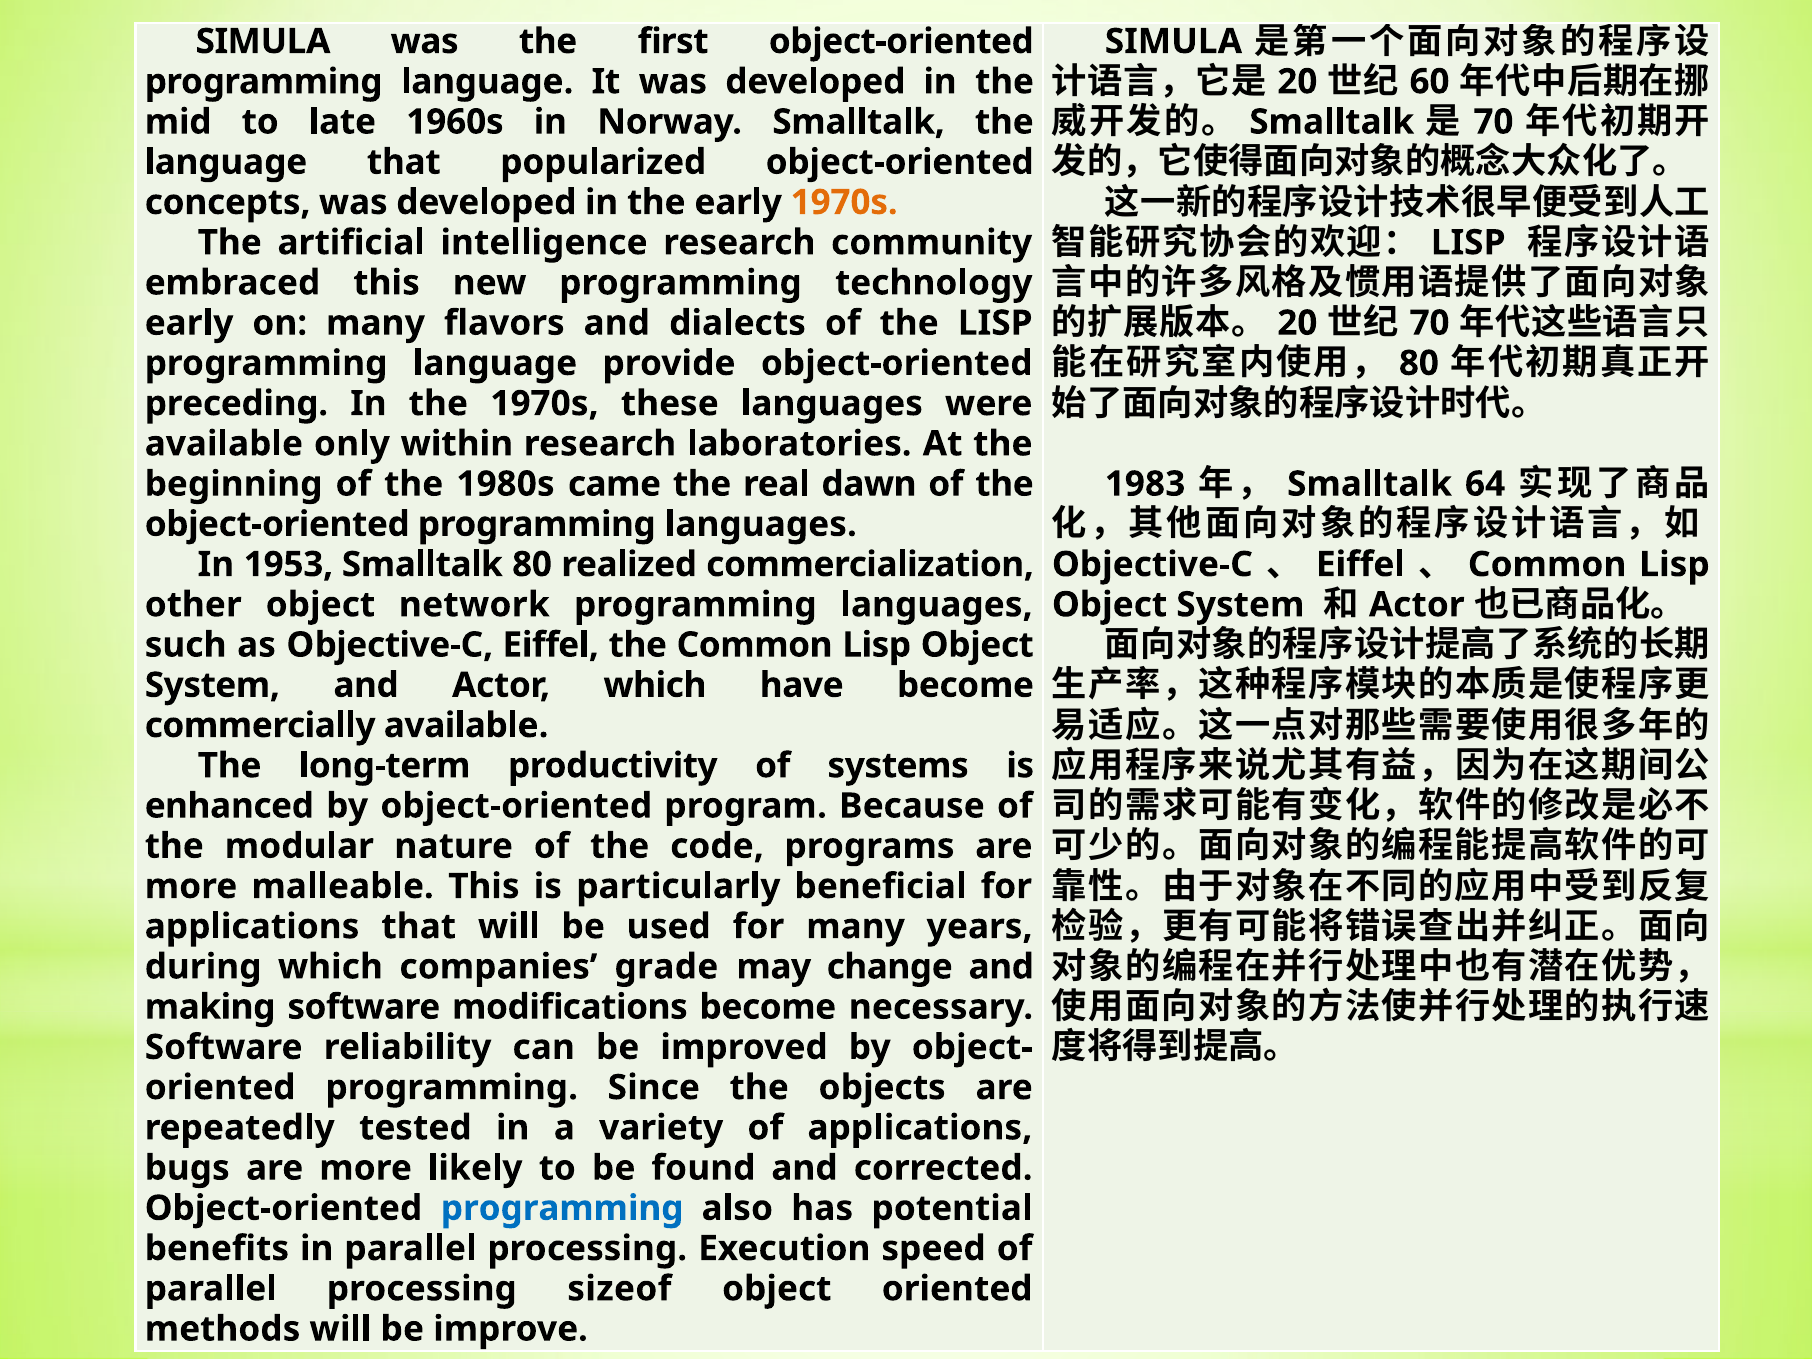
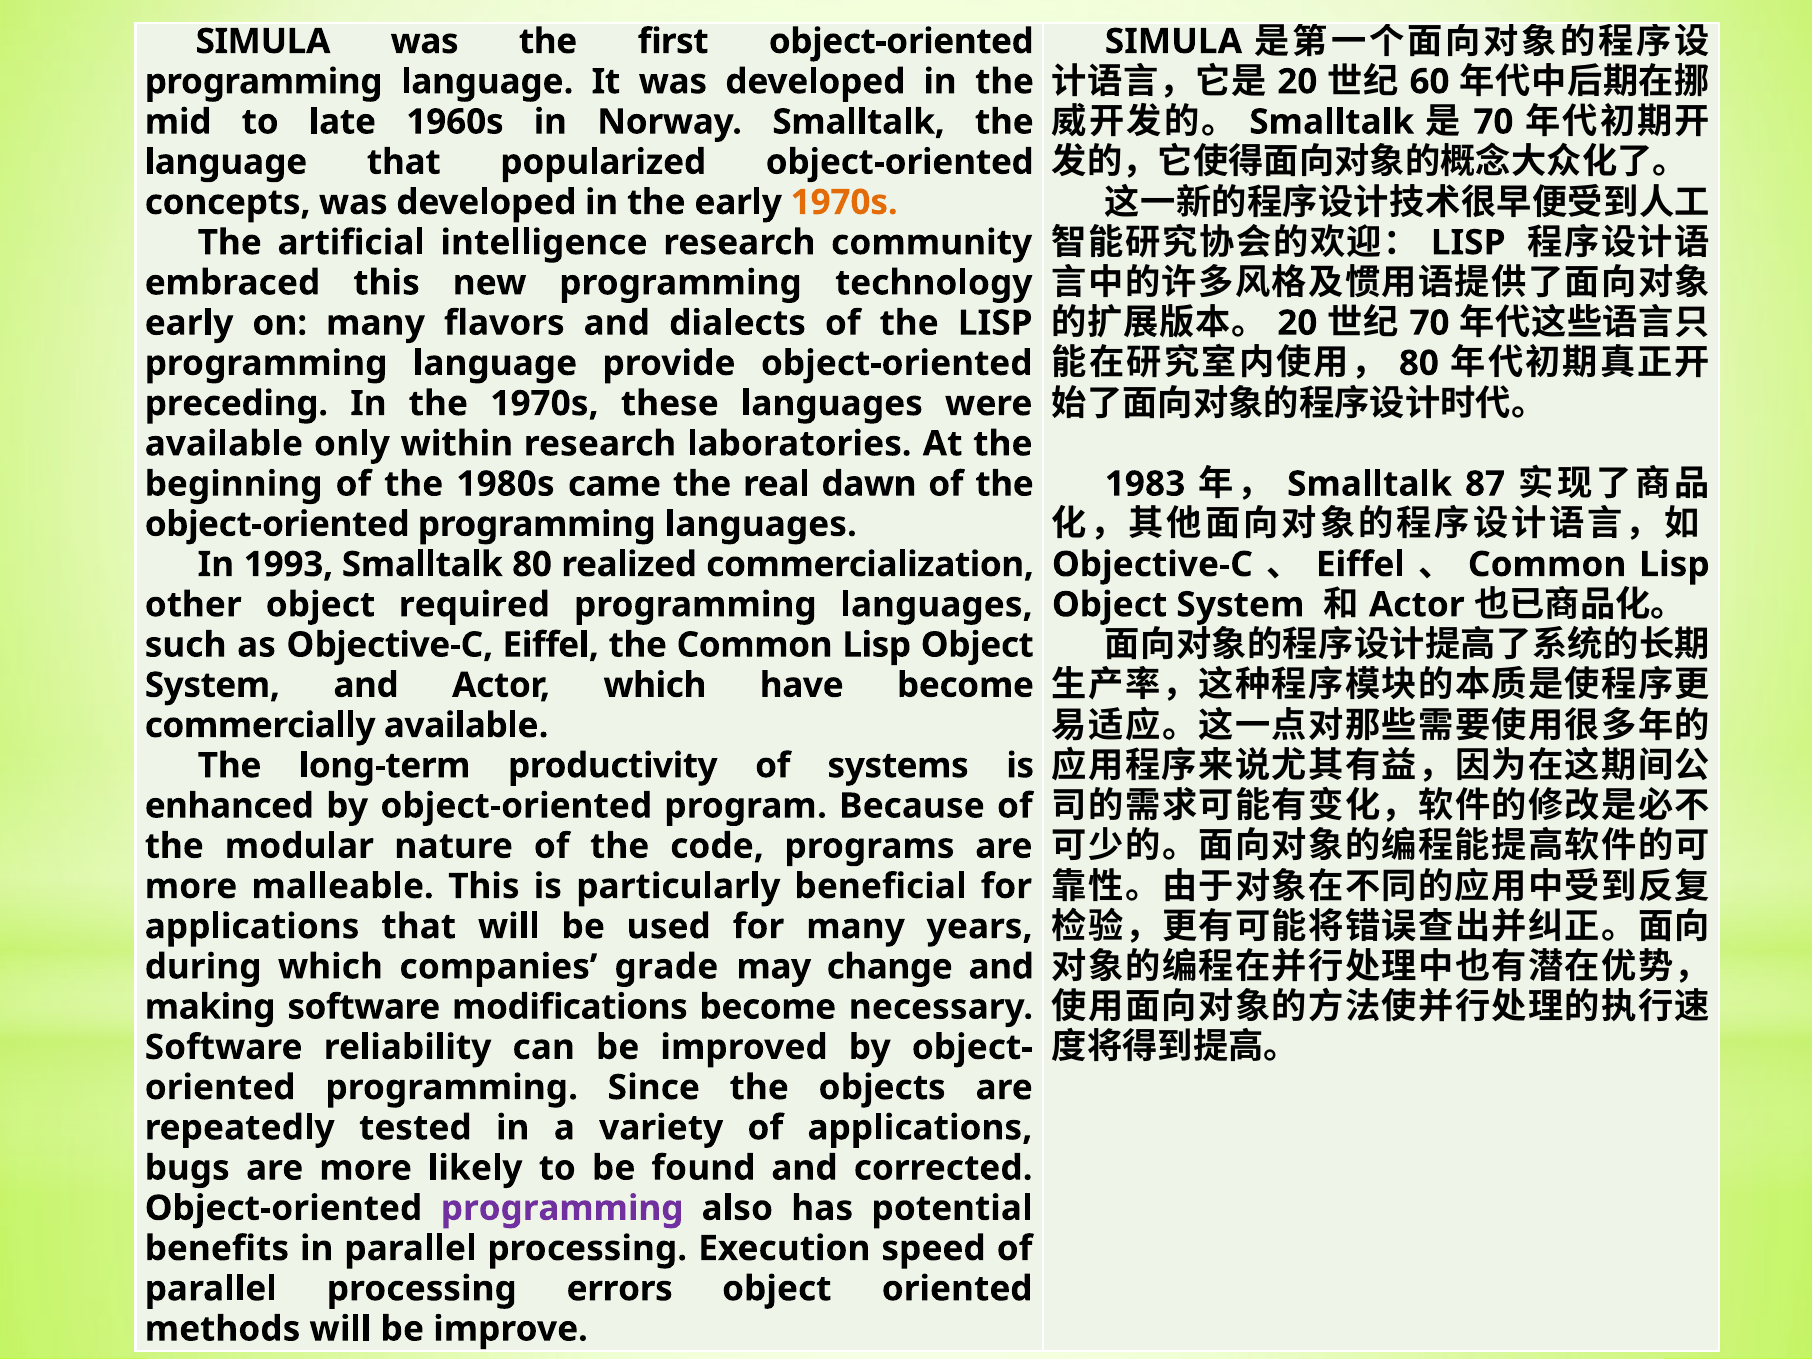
64: 64 -> 87
1953: 1953 -> 1993
network: network -> required
programming at (562, 1208) colour: blue -> purple
sizeof: sizeof -> errors
